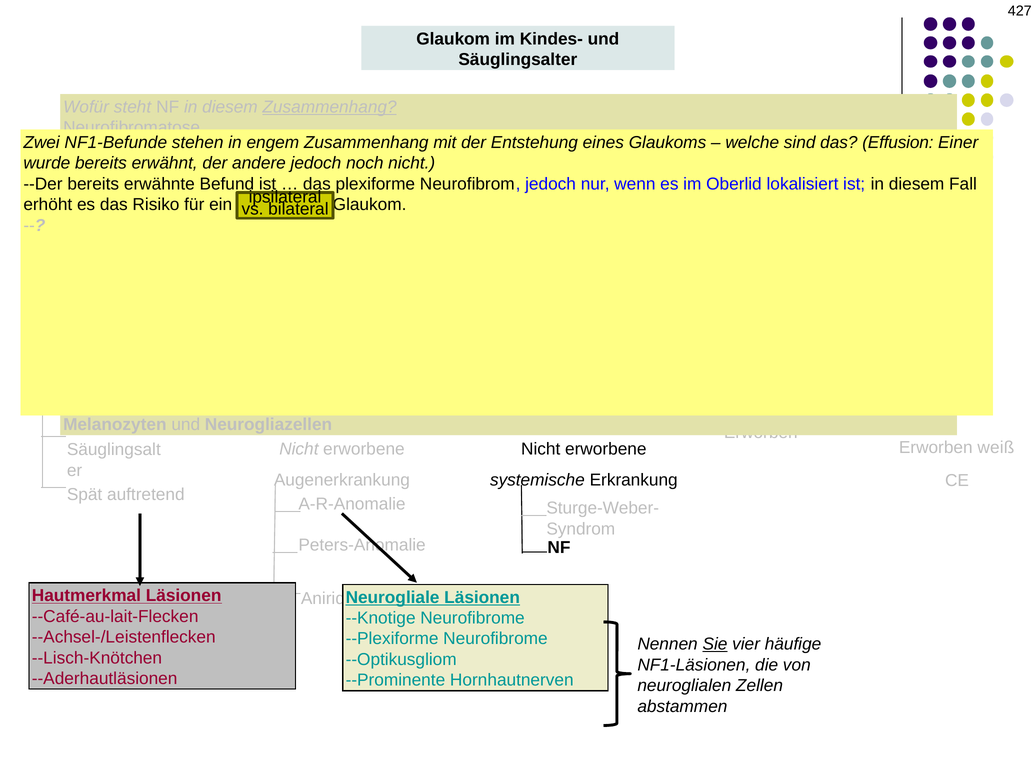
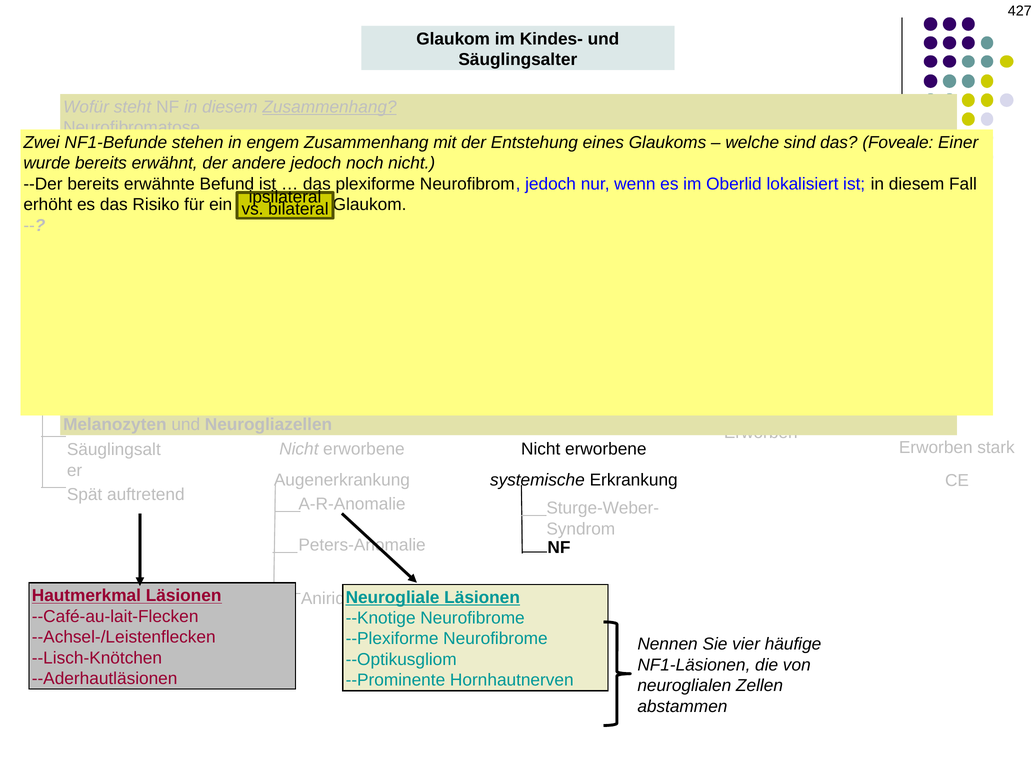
Effusion: Effusion -> Foveale
weiß: weiß -> stark
Sie underline: present -> none
